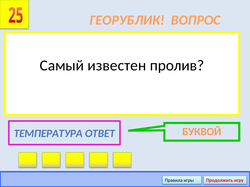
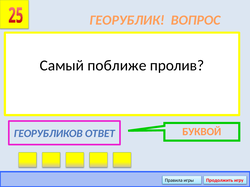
известен: известен -> поближе
ТЕМПЕРАТУРА: ТЕМПЕРАТУРА -> ГЕОРУБЛИКОВ
